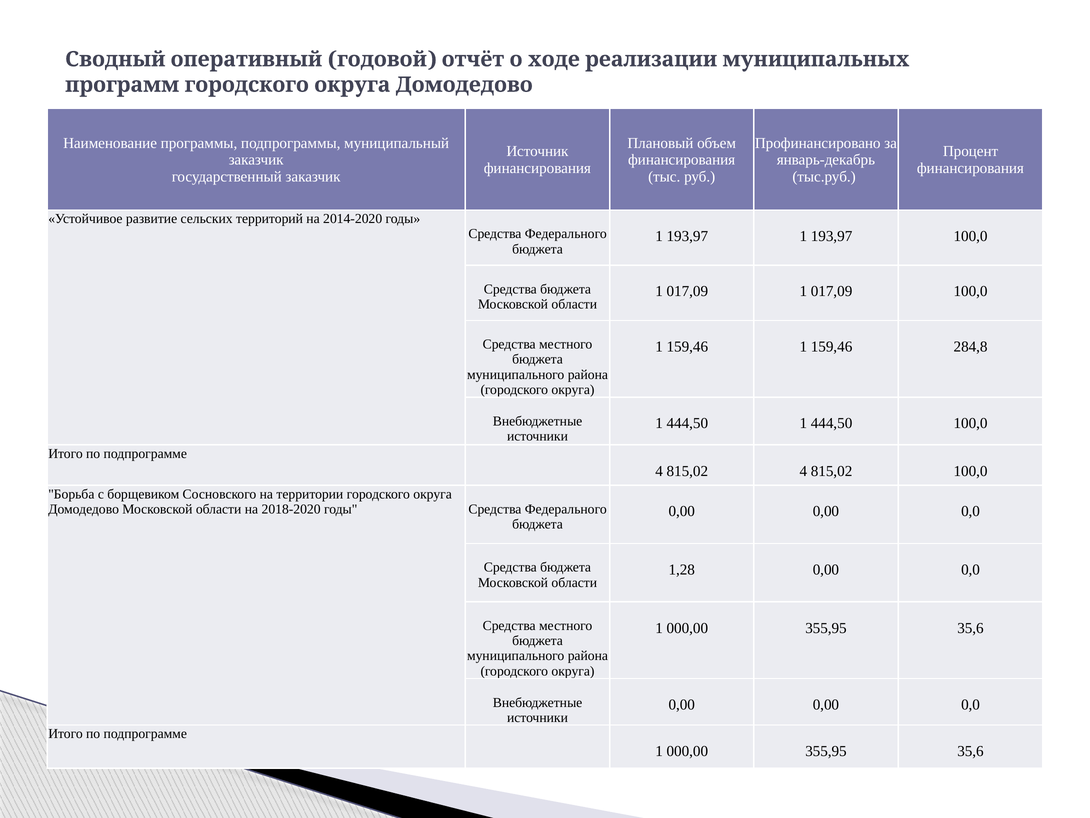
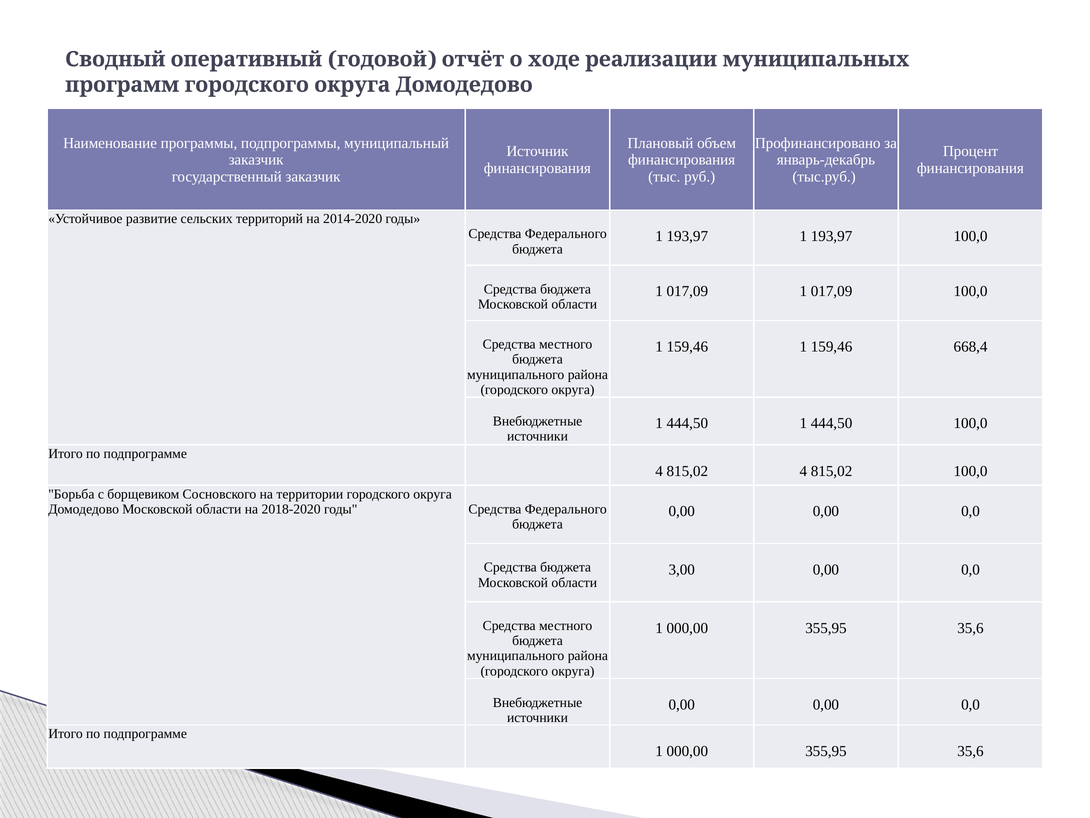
284,8: 284,8 -> 668,4
1,28: 1,28 -> 3,00
